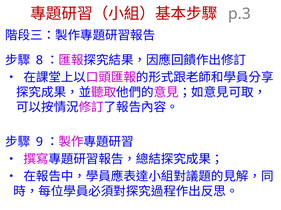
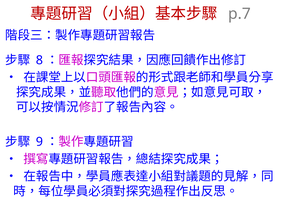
p.3: p.3 -> p.7
